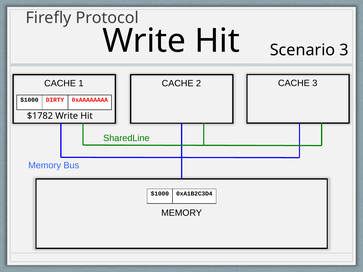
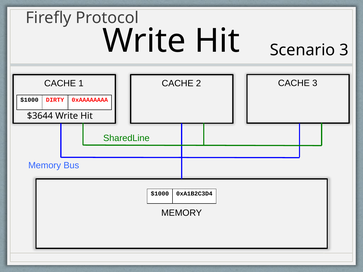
$1782: $1782 -> $3644
